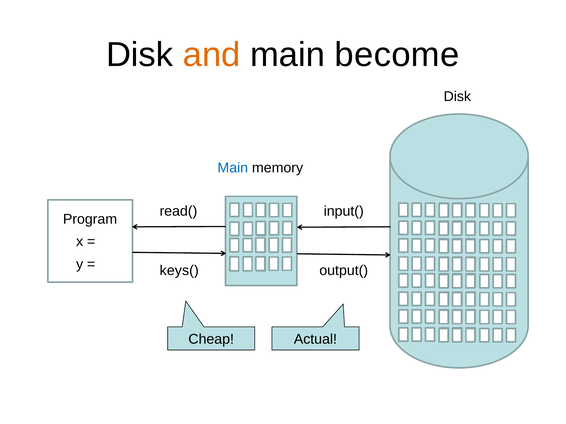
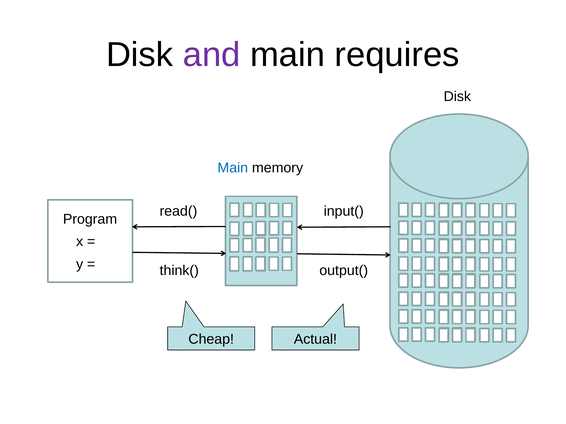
and colour: orange -> purple
become: become -> requires
keys(: keys( -> think(
